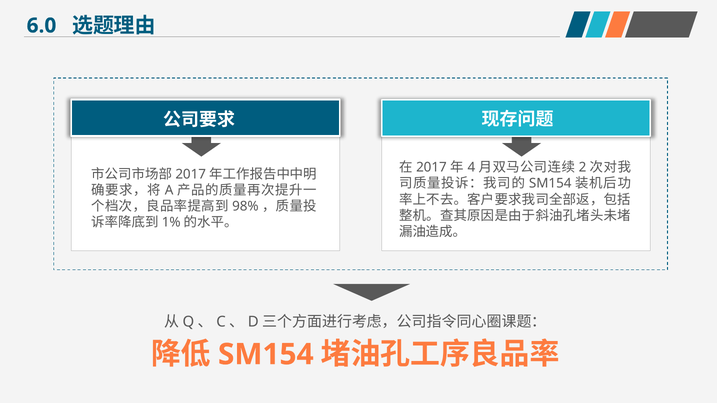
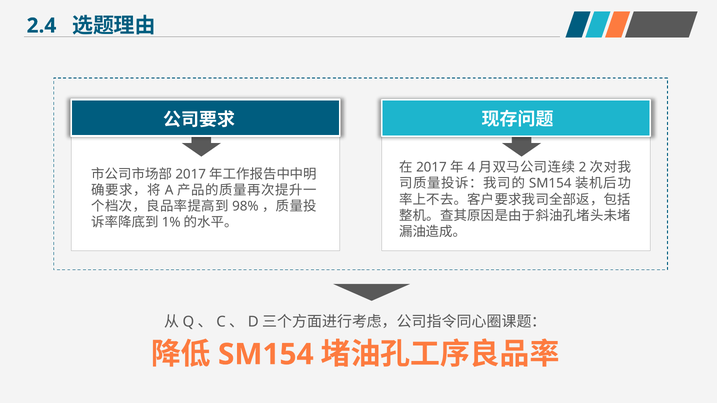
6.0: 6.0 -> 2.4
